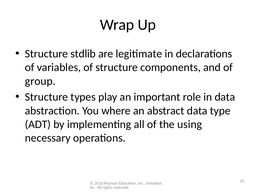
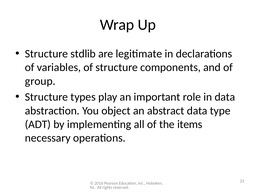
where: where -> object
using: using -> items
